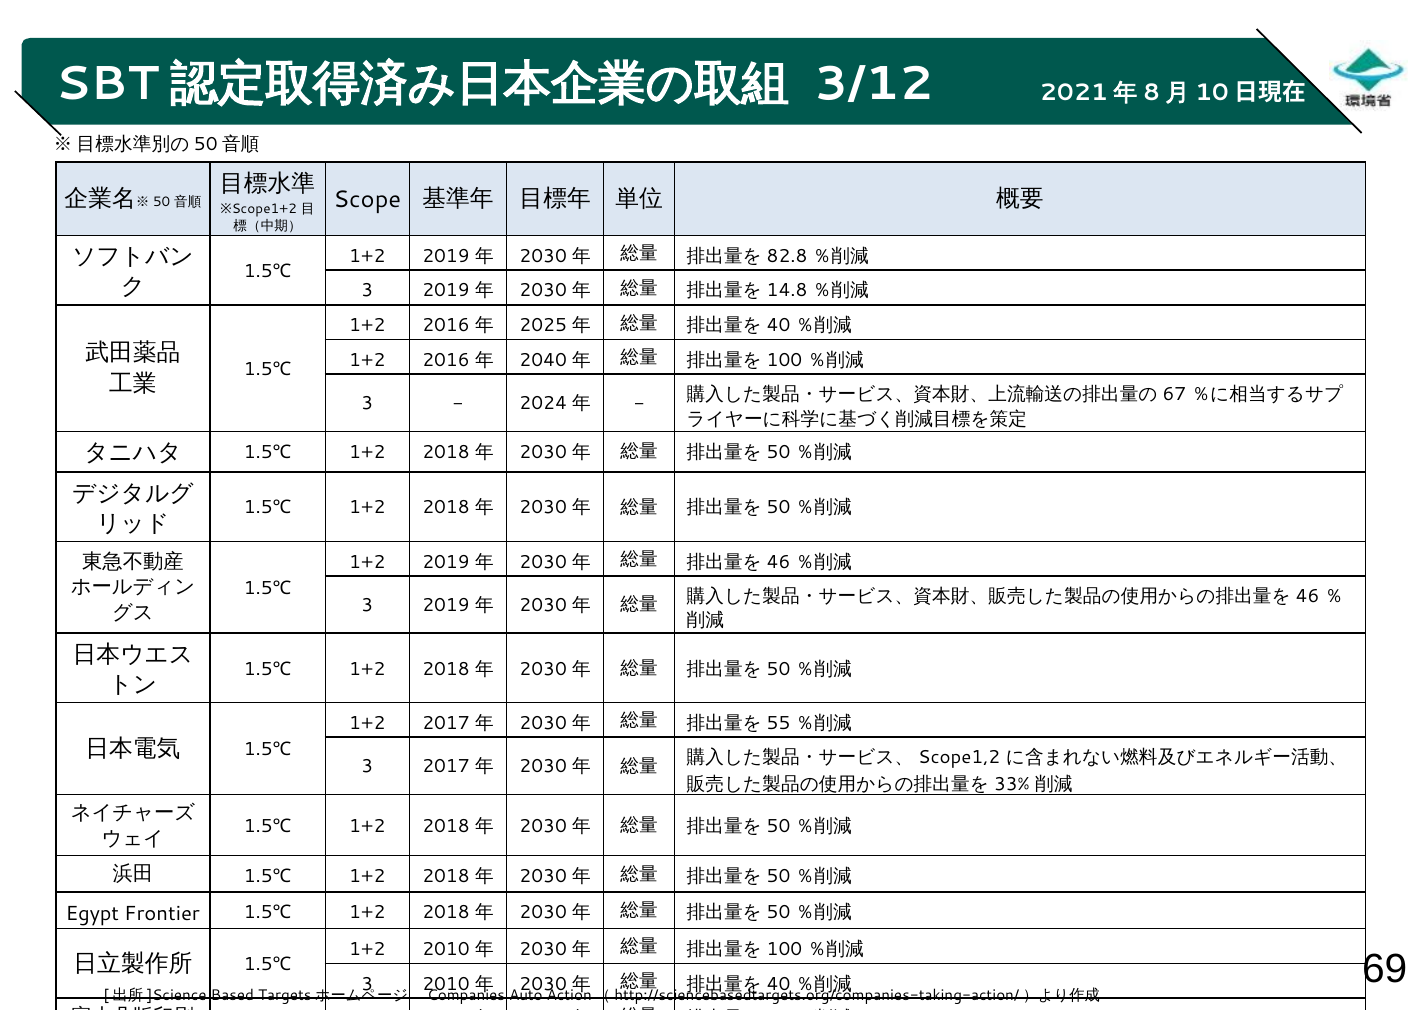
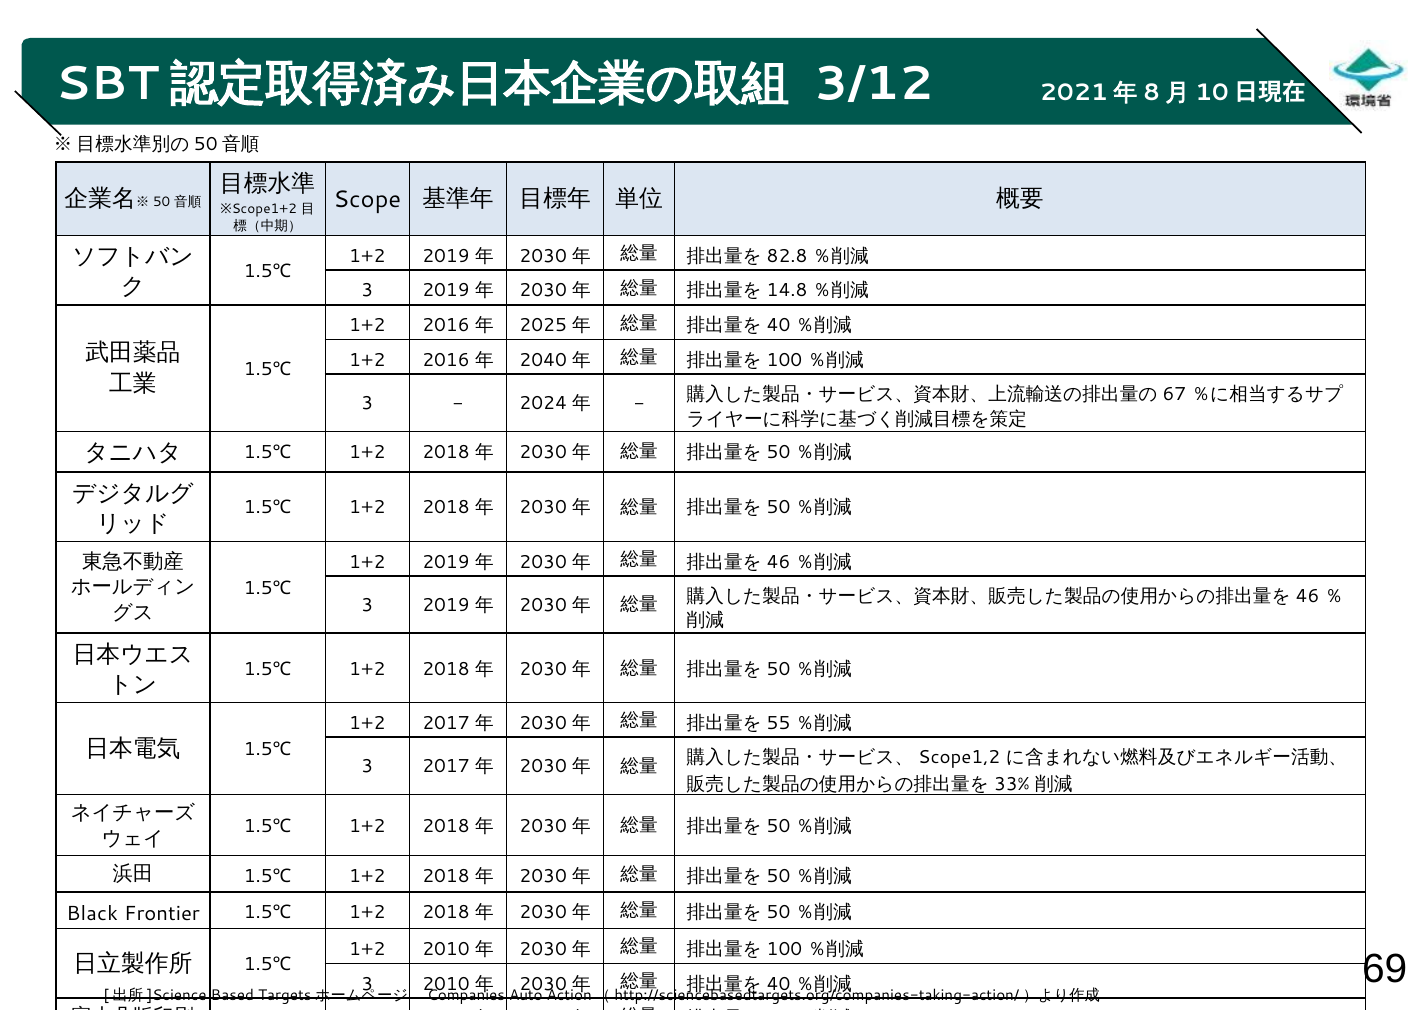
Egypt: Egypt -> Black
